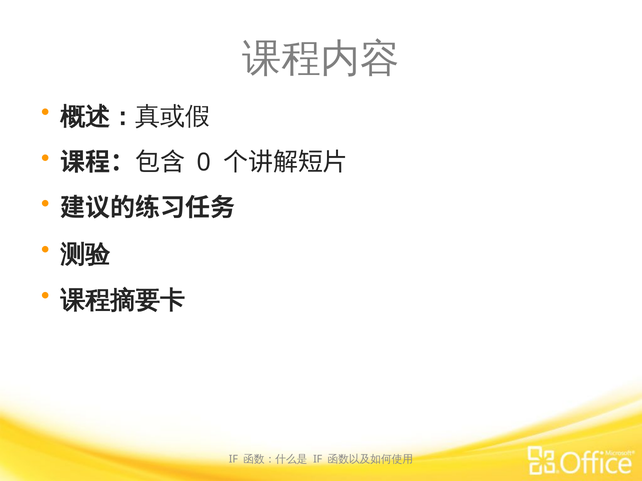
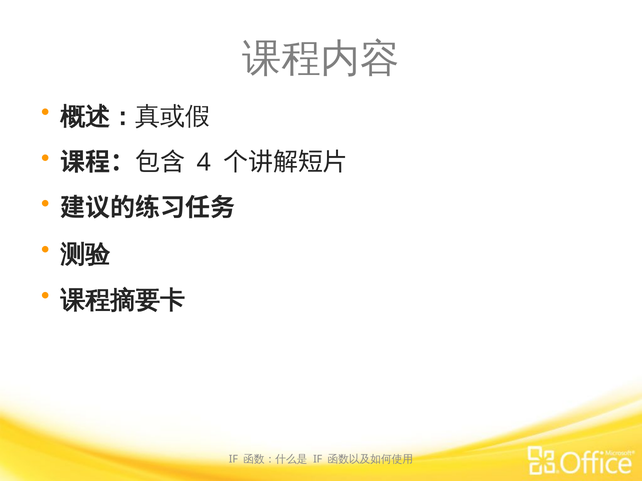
0: 0 -> 4
